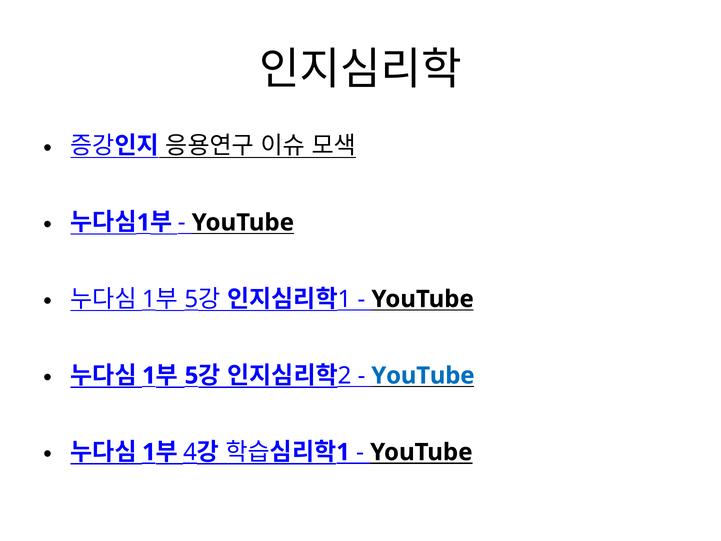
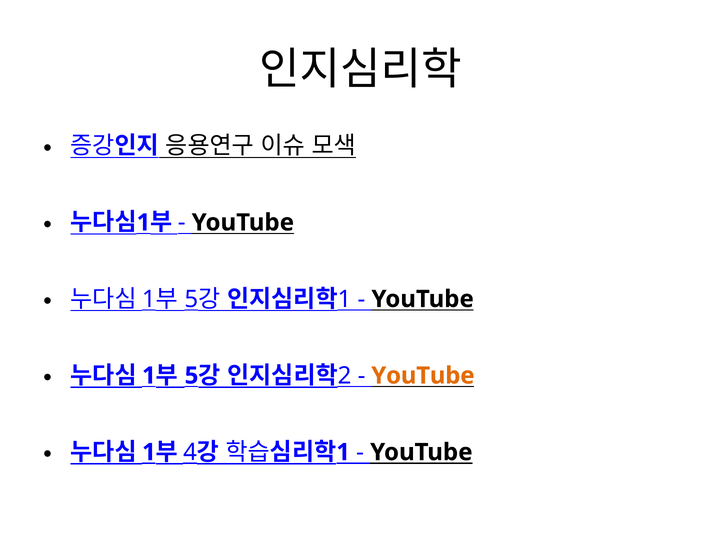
YouTube at (423, 375) colour: blue -> orange
